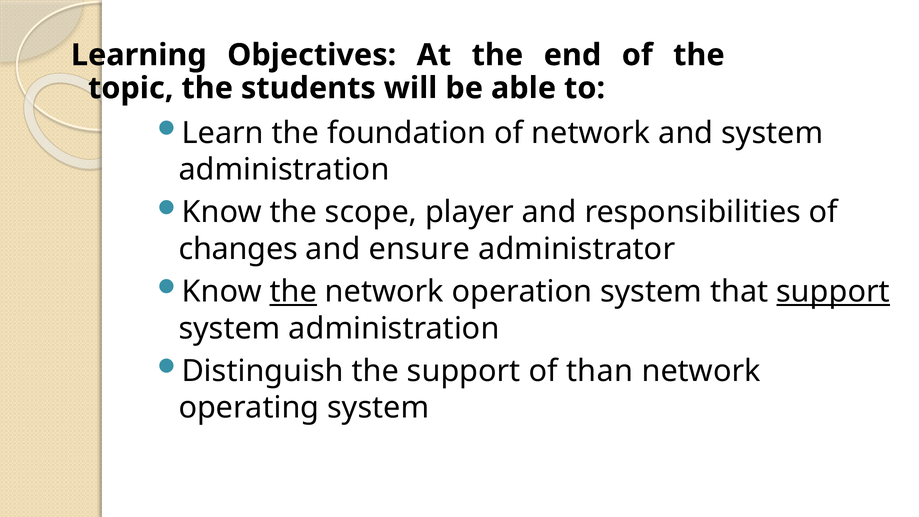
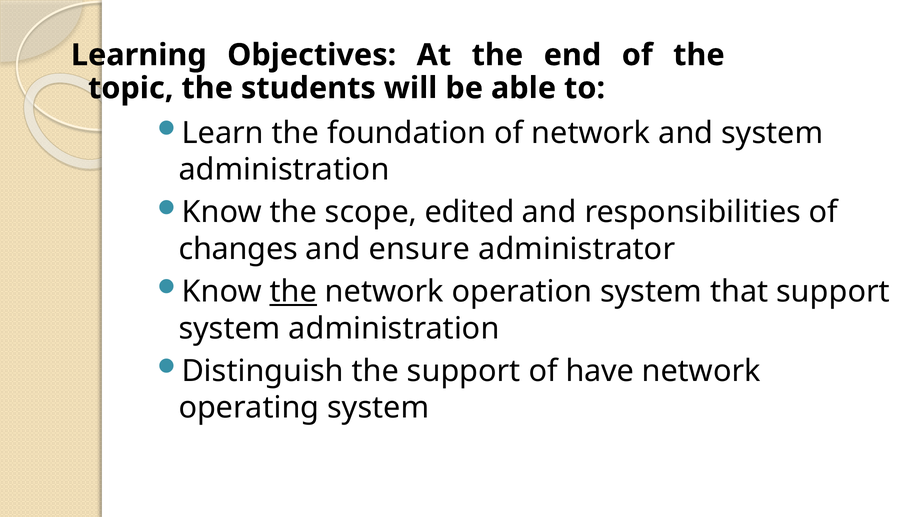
player: player -> edited
support at (833, 292) underline: present -> none
than: than -> have
